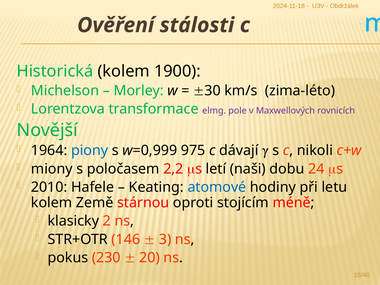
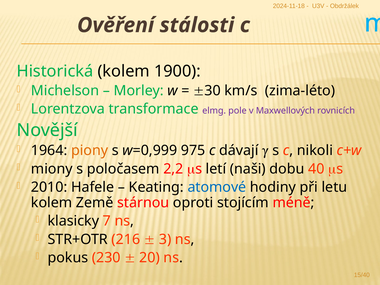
piony colour: blue -> orange
24: 24 -> 40
2: 2 -> 7
146: 146 -> 216
